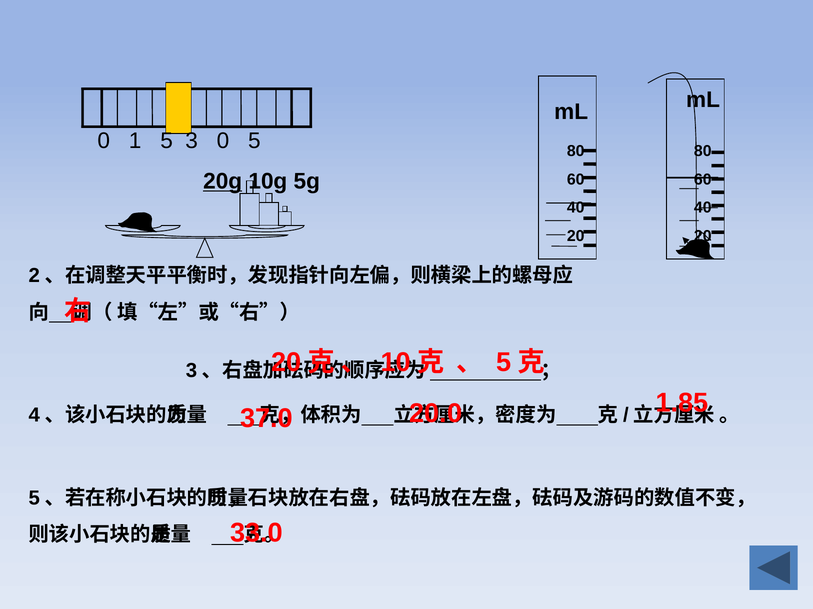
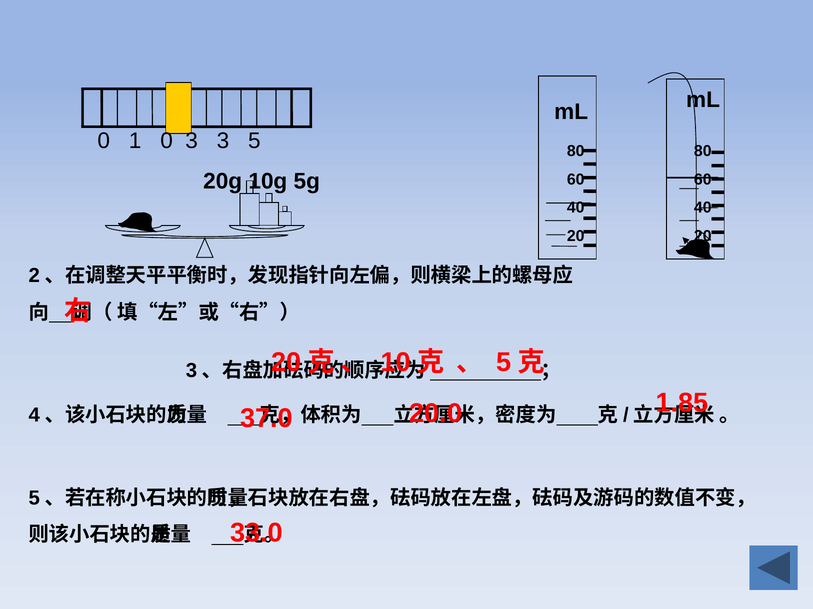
1 5: 5 -> 0
3 0: 0 -> 3
20g underline: present -> none
